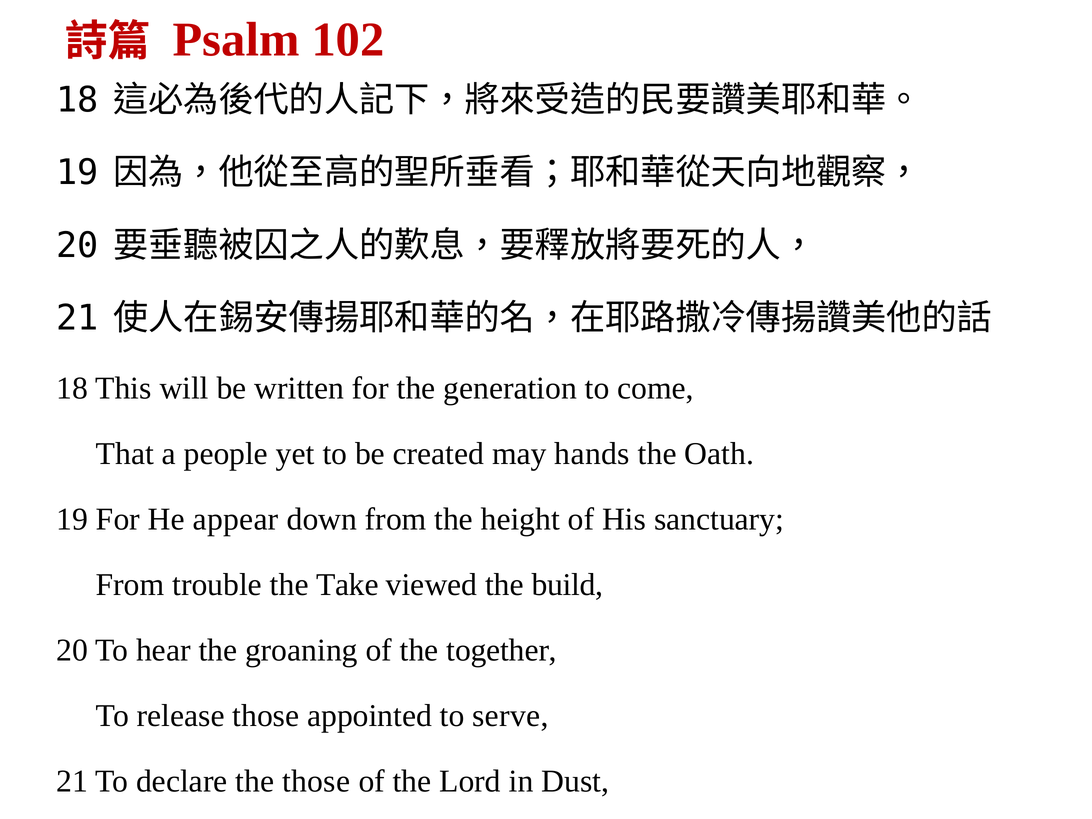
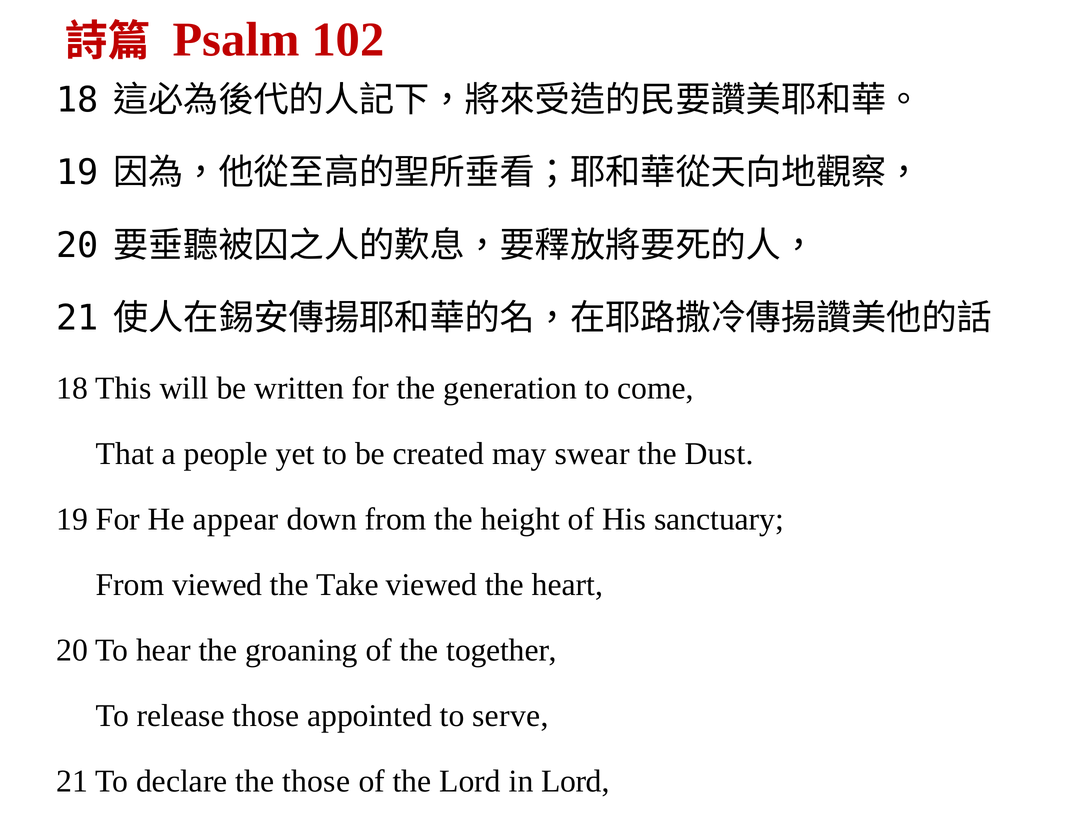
hands: hands -> swear
Oath: Oath -> Dust
From trouble: trouble -> viewed
build: build -> heart
in Dust: Dust -> Lord
